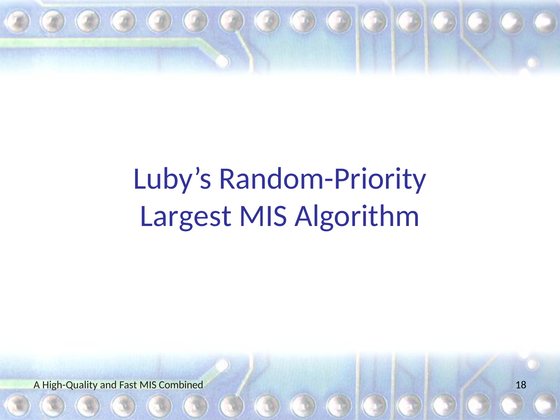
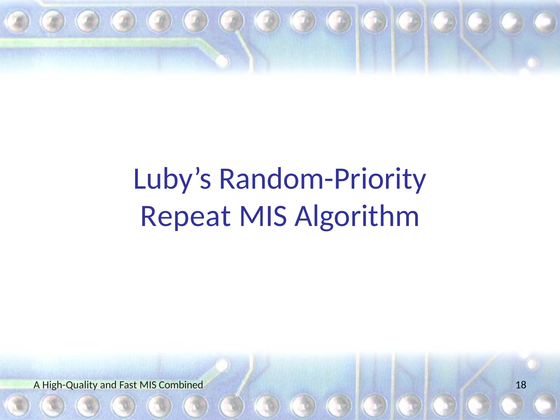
Largest: Largest -> Repeat
